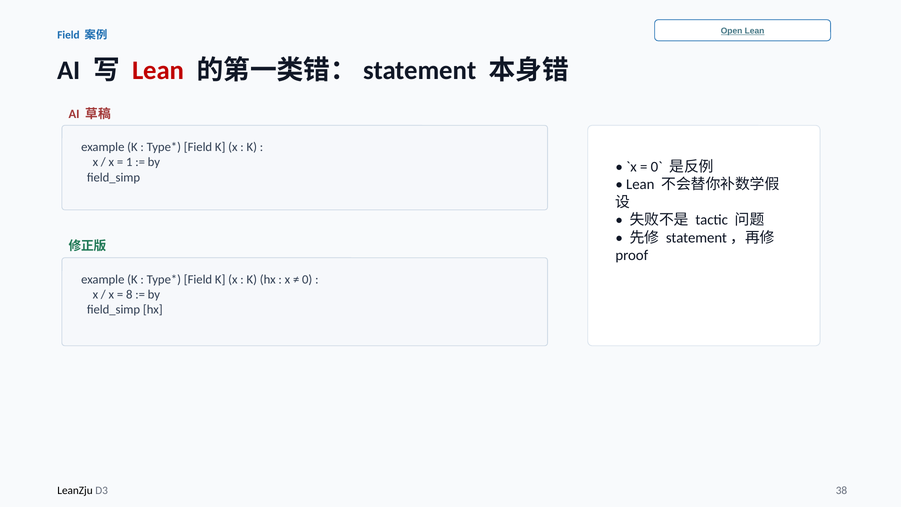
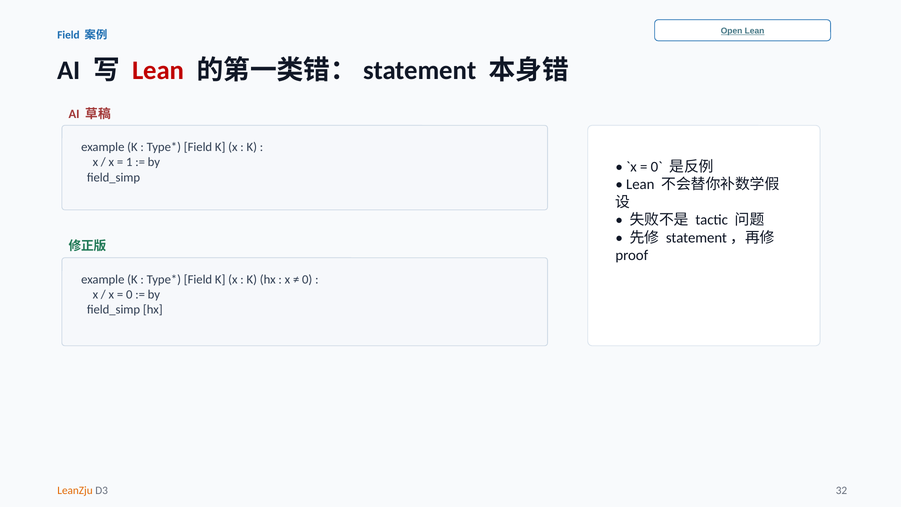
8 at (129, 294): 8 -> 0
LeanZju colour: black -> orange
38: 38 -> 32
